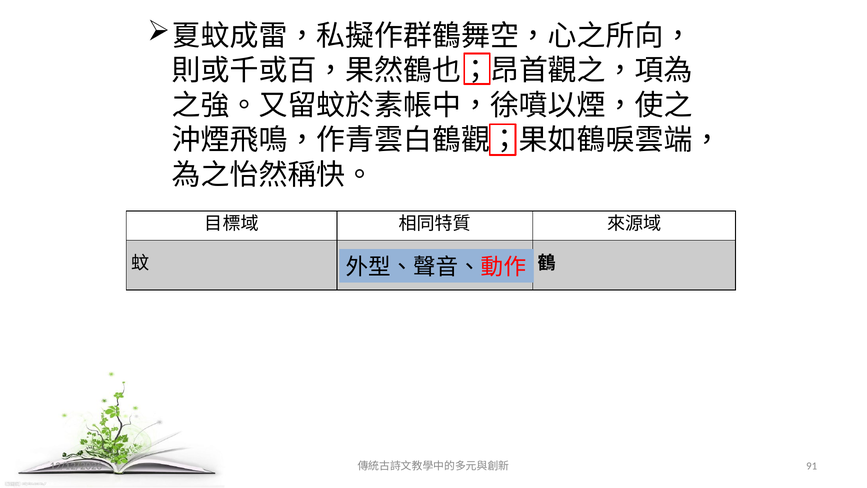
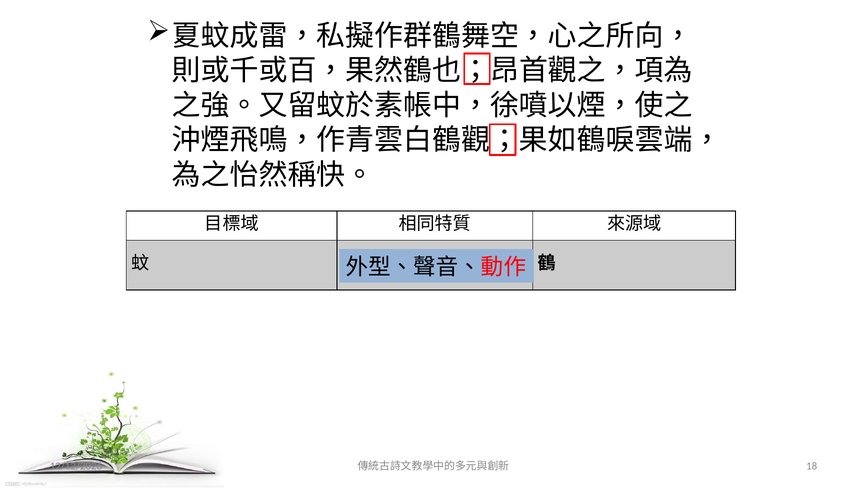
91: 91 -> 18
